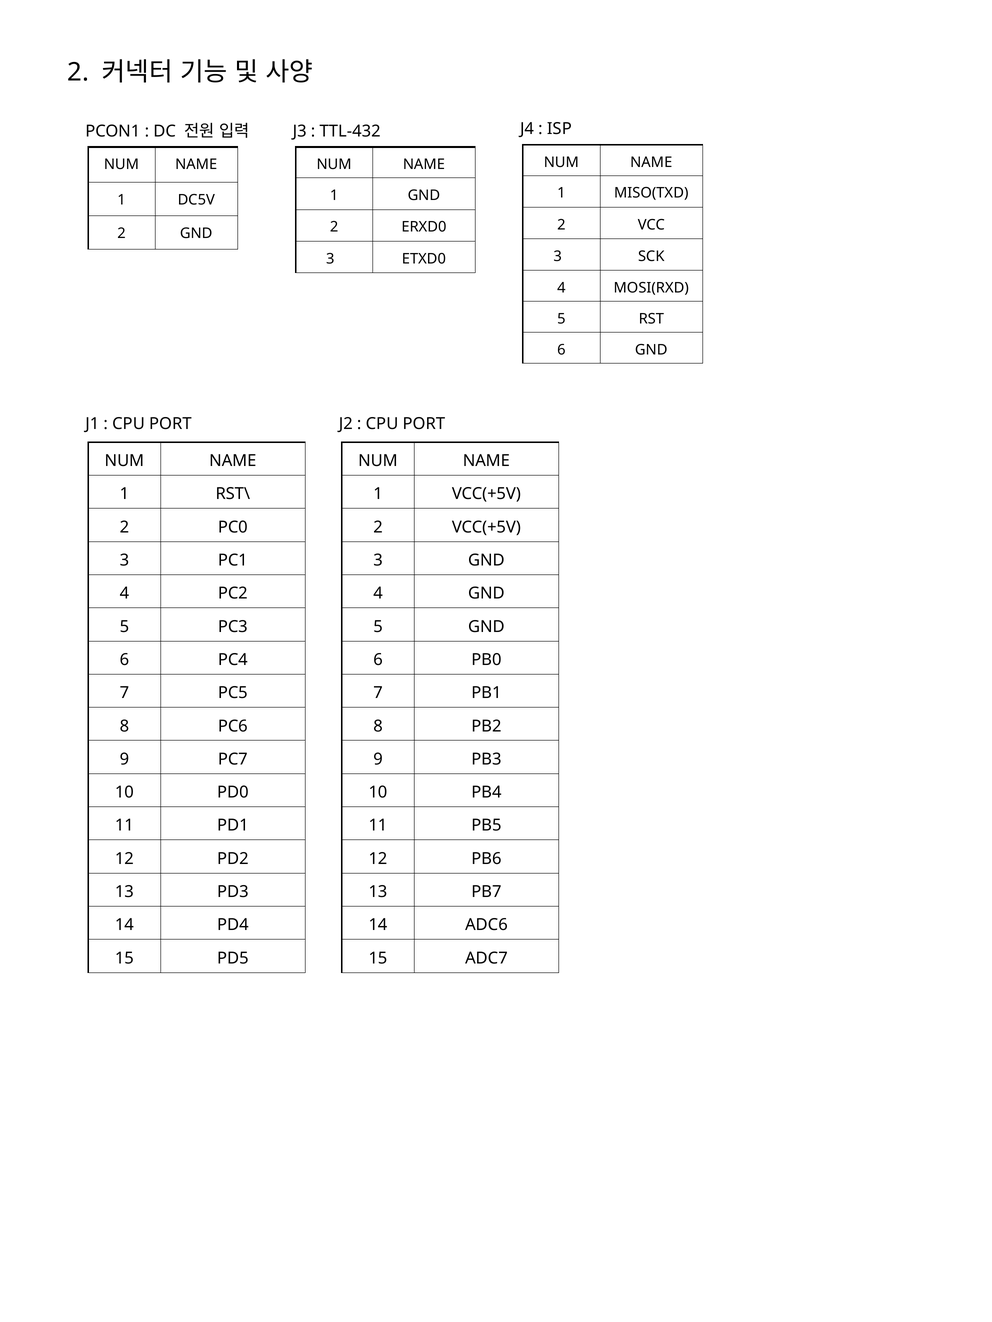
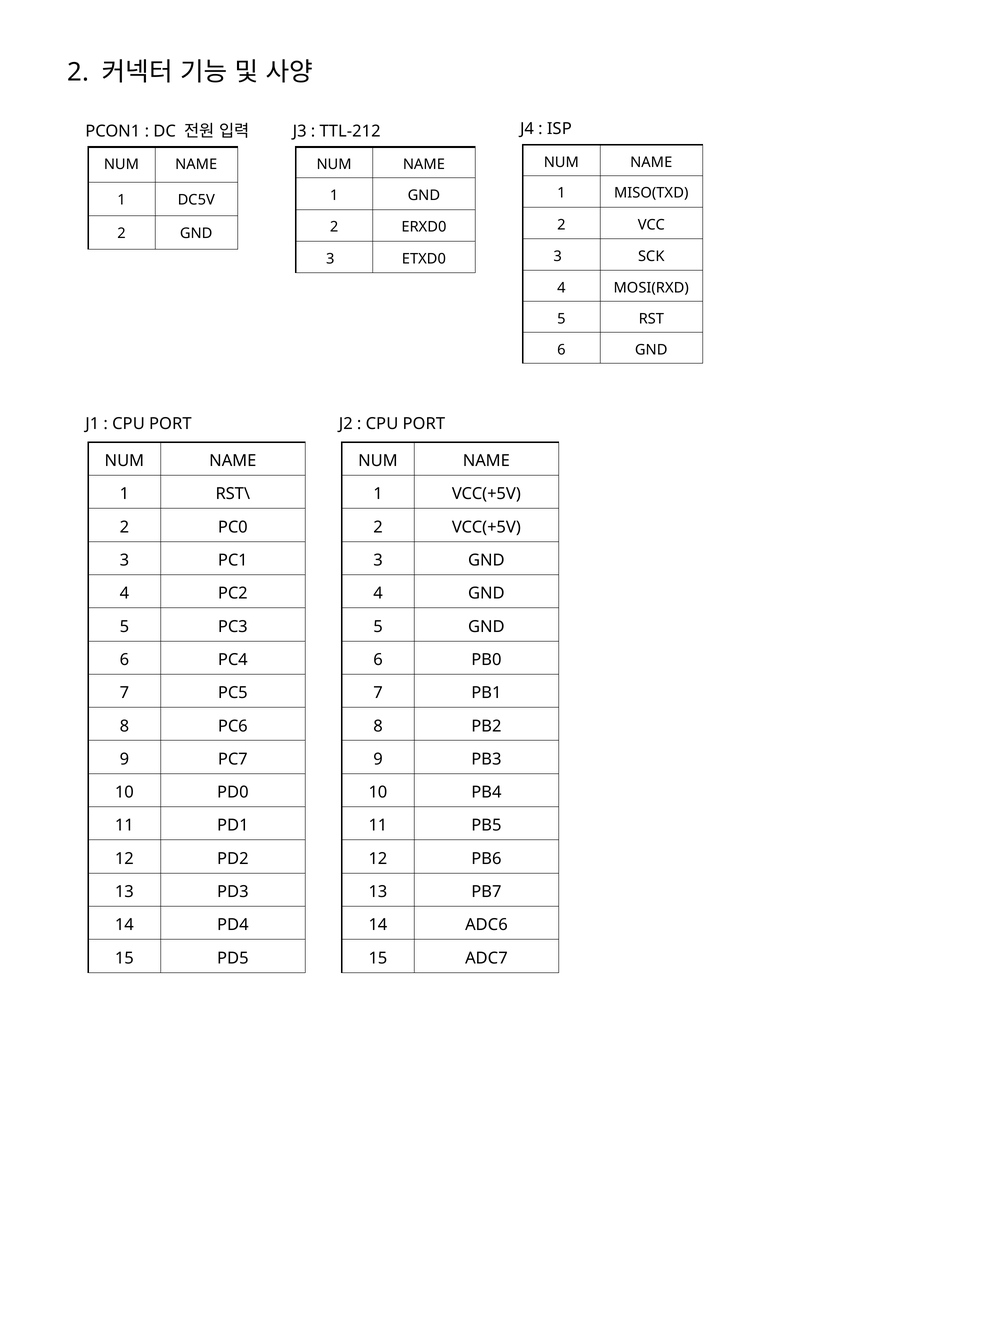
TTL-432: TTL-432 -> TTL-212
